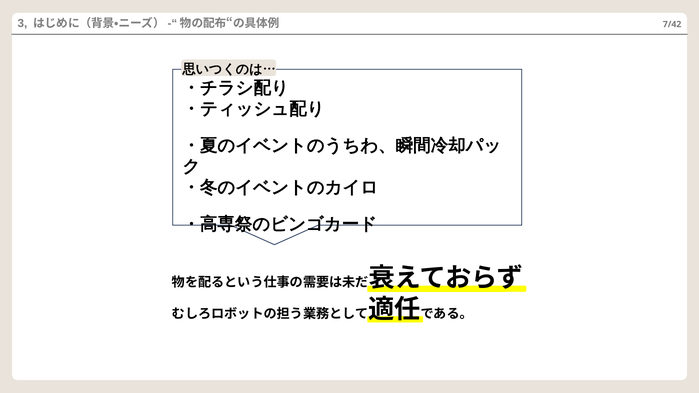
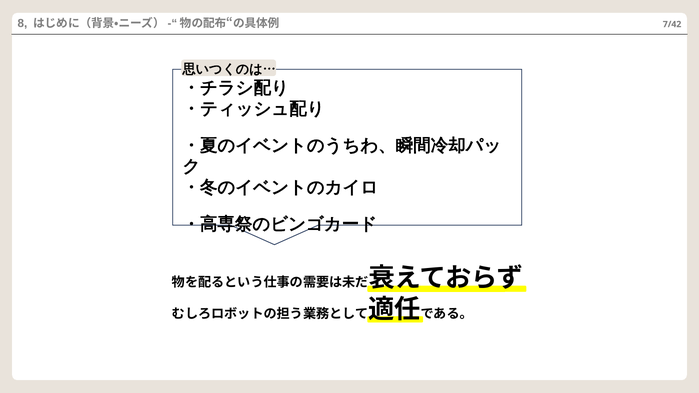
3: 3 -> 8
